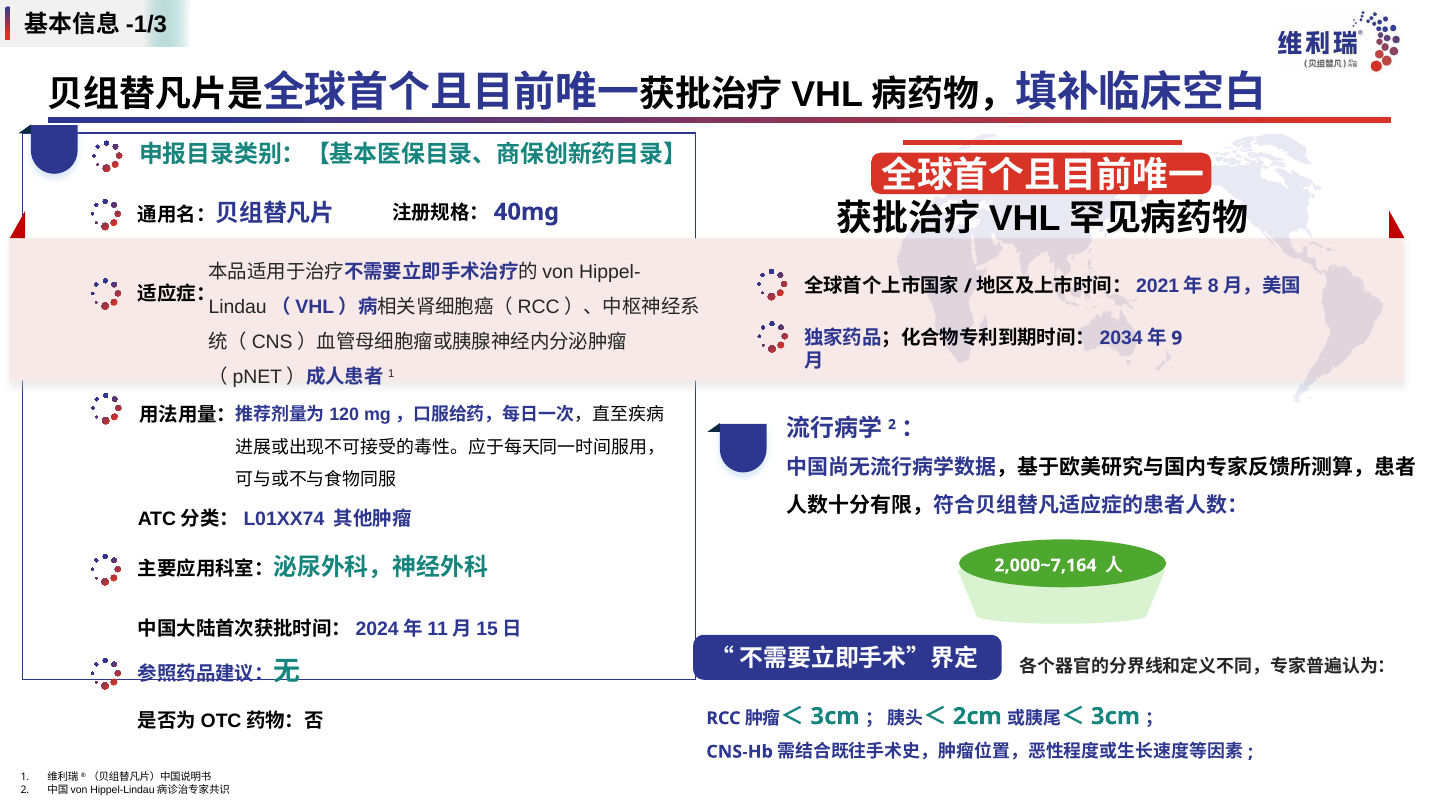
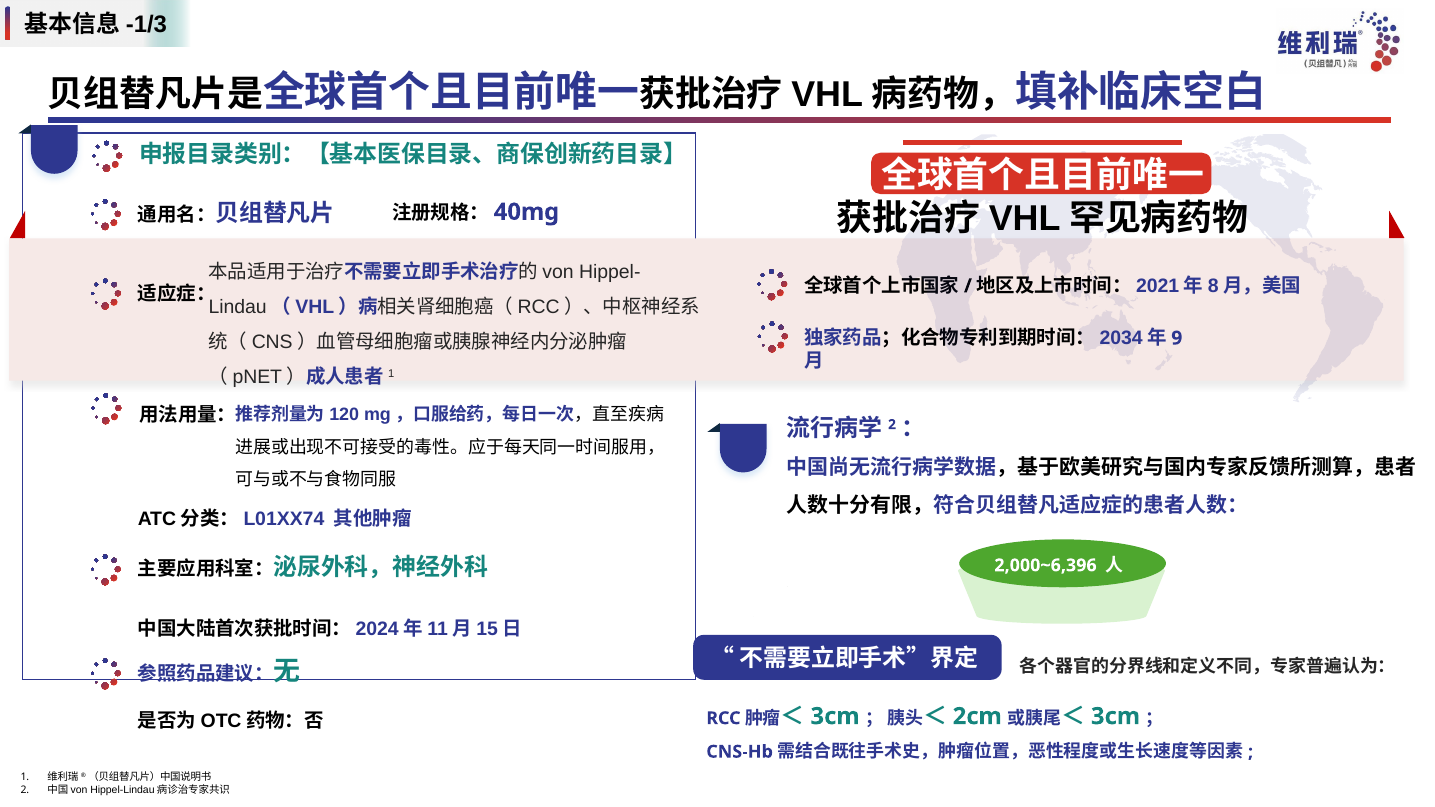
2,000~7,164: 2,000~7,164 -> 2,000~6,396
